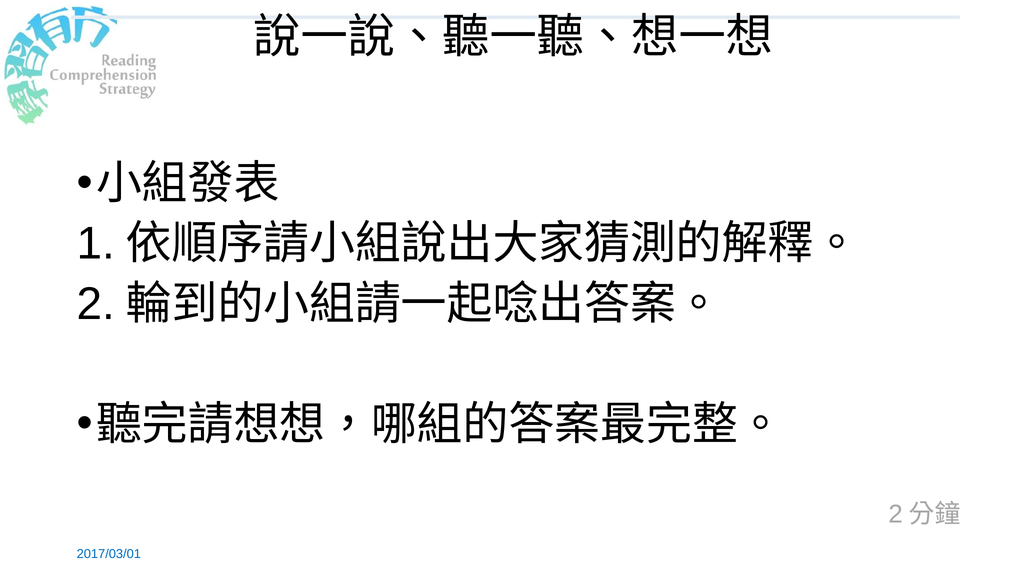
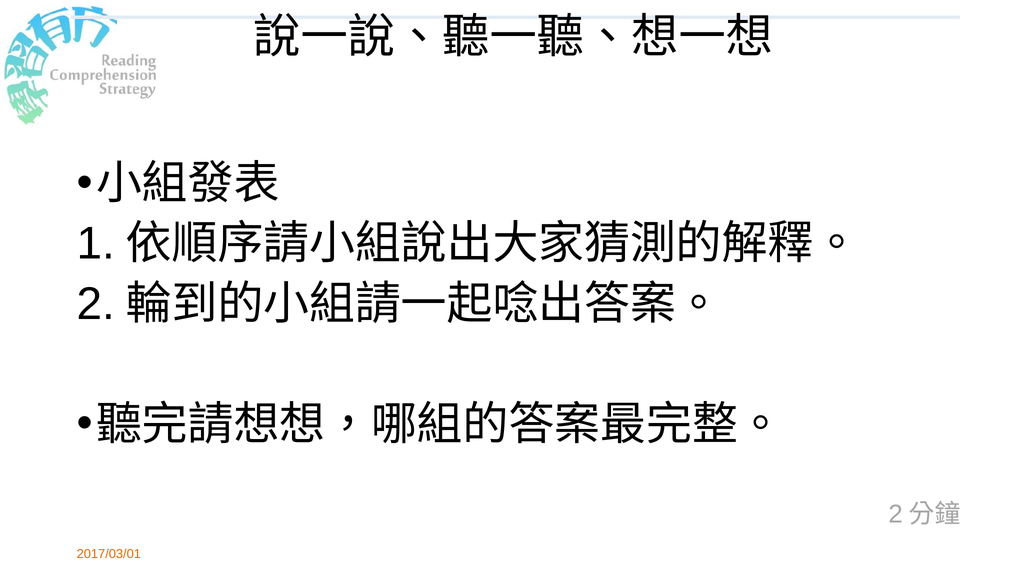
2017/03/01 colour: blue -> orange
